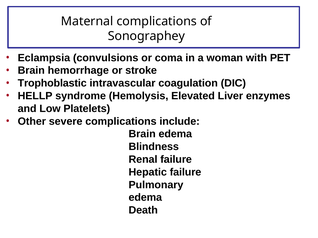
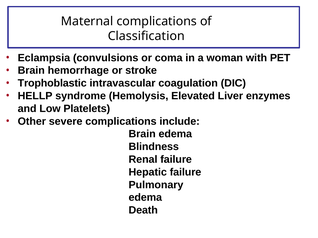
Sonographey: Sonographey -> Classification
